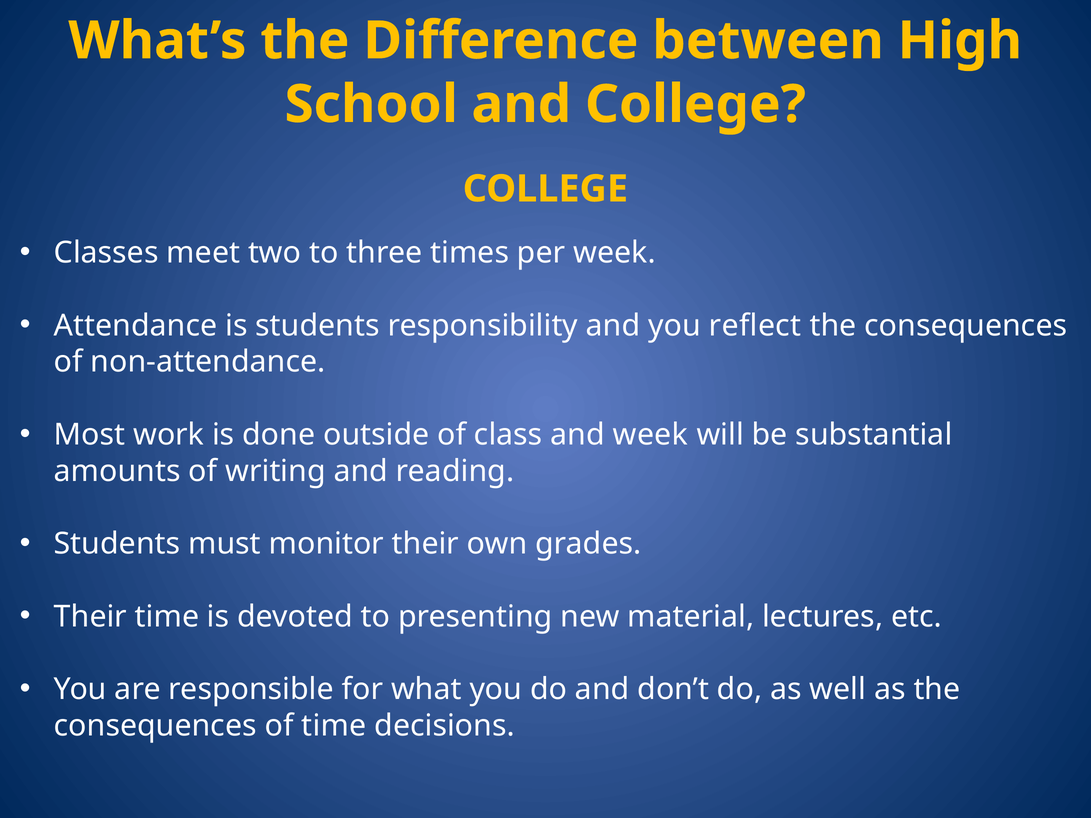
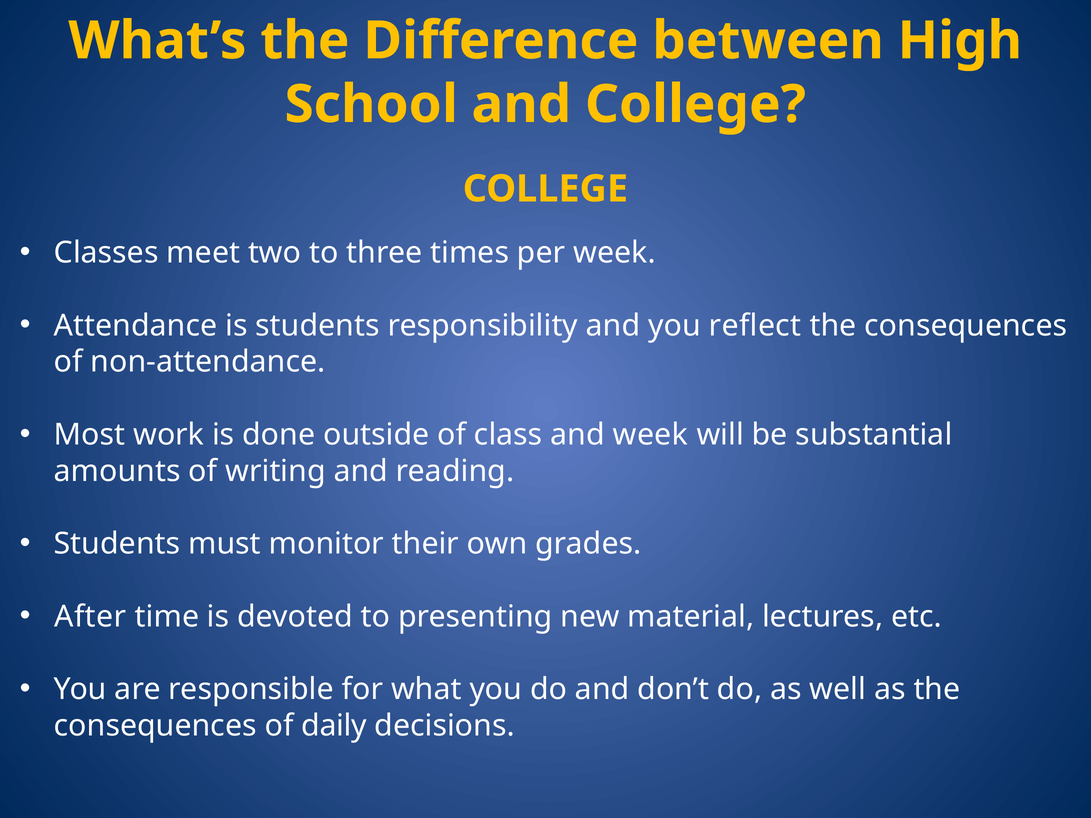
Their at (90, 617): Their -> After
of time: time -> daily
